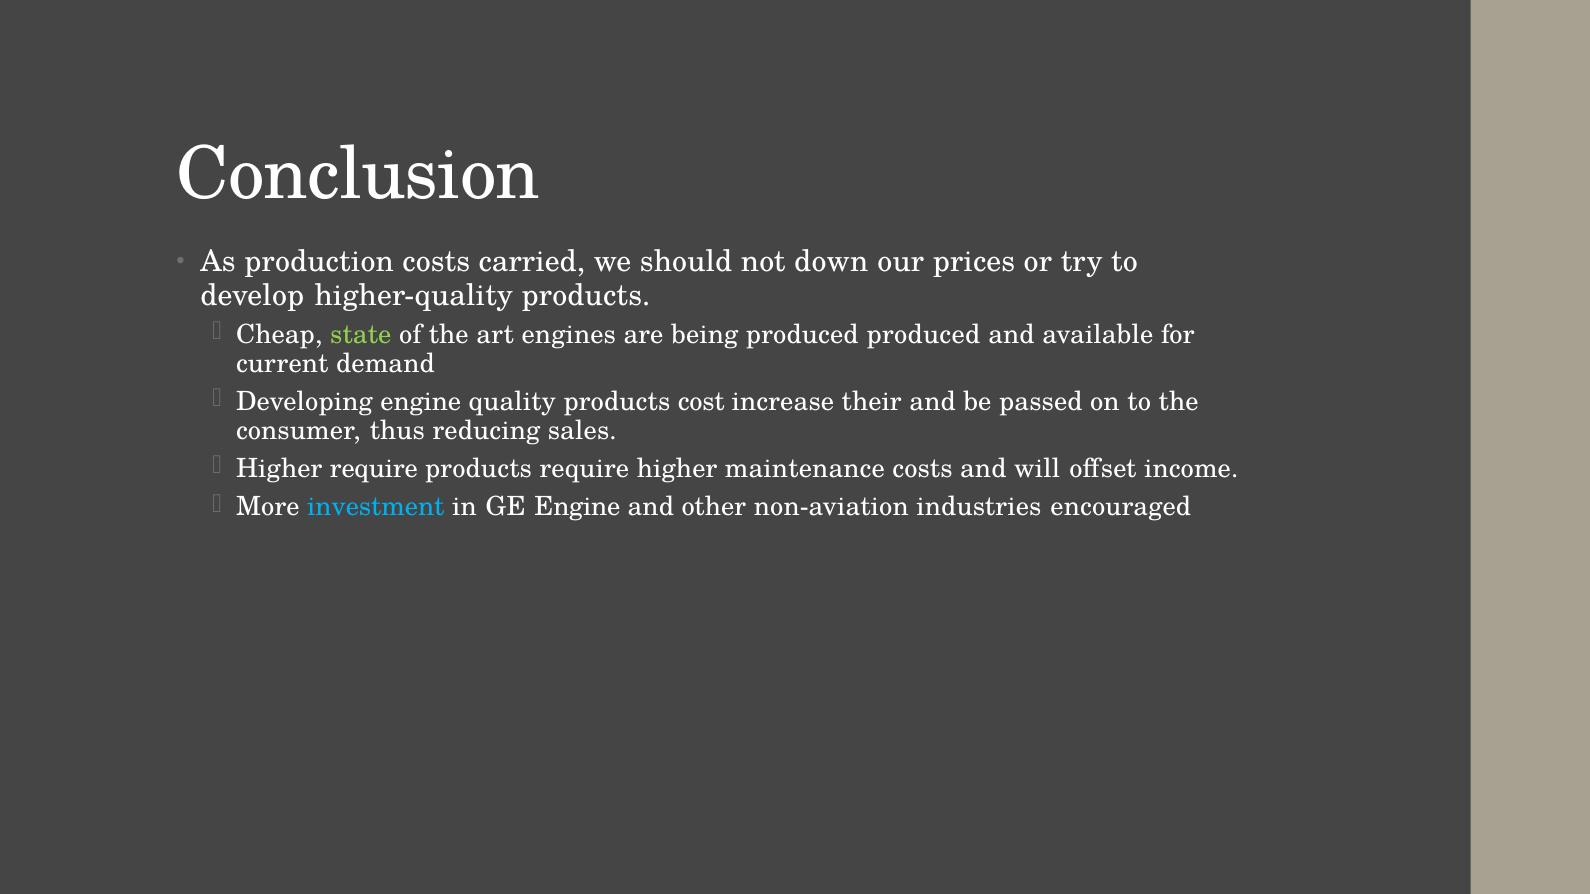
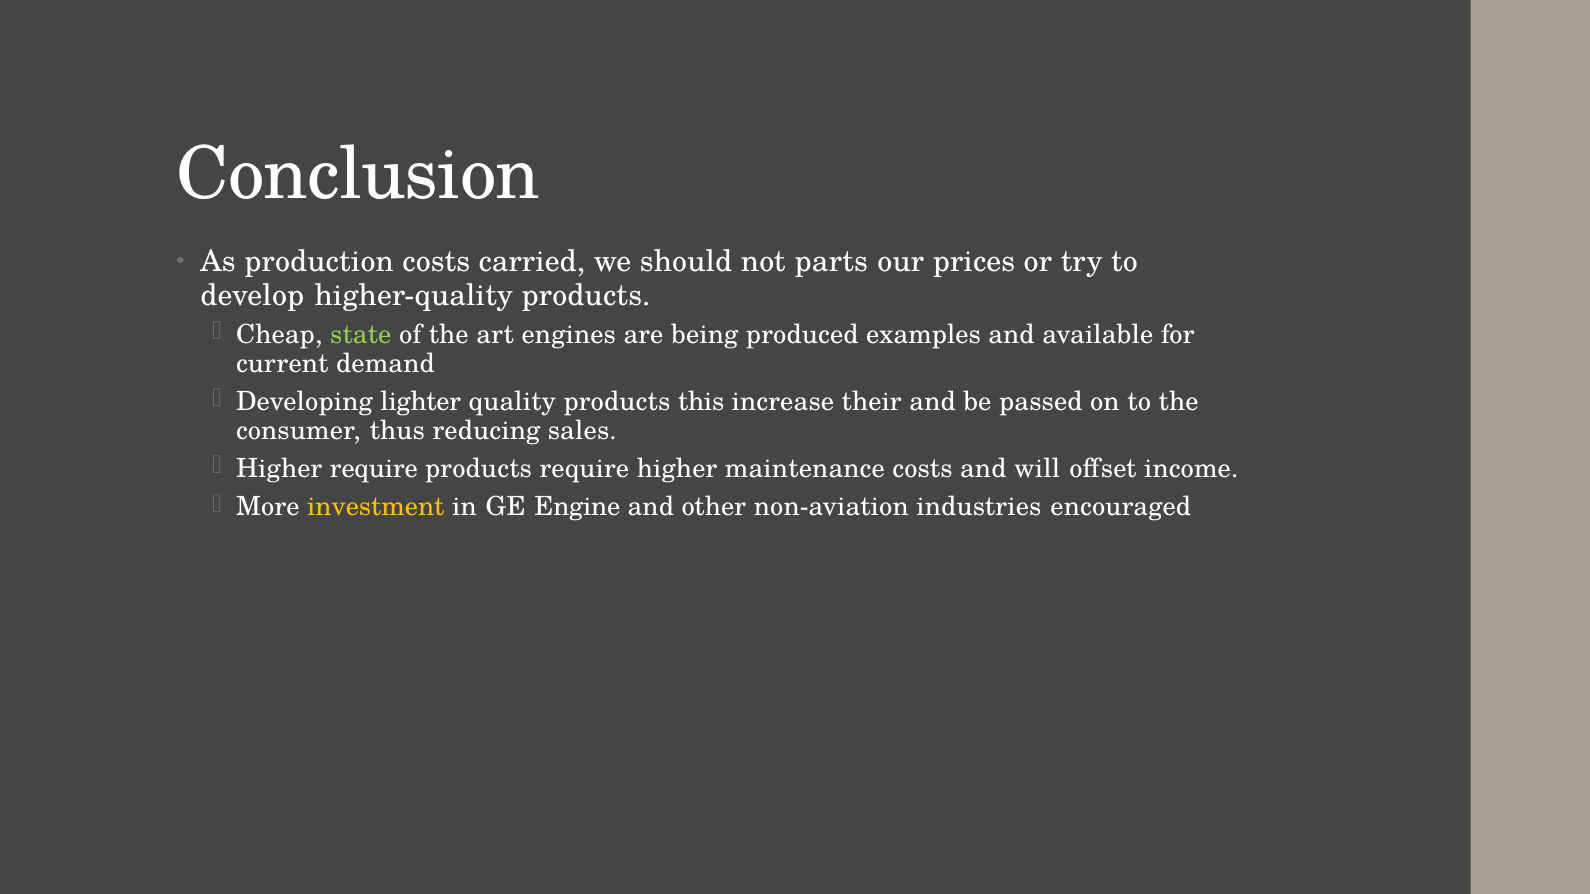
down: down -> parts
produced produced: produced -> examples
Developing engine: engine -> lighter
cost: cost -> this
investment colour: light blue -> yellow
